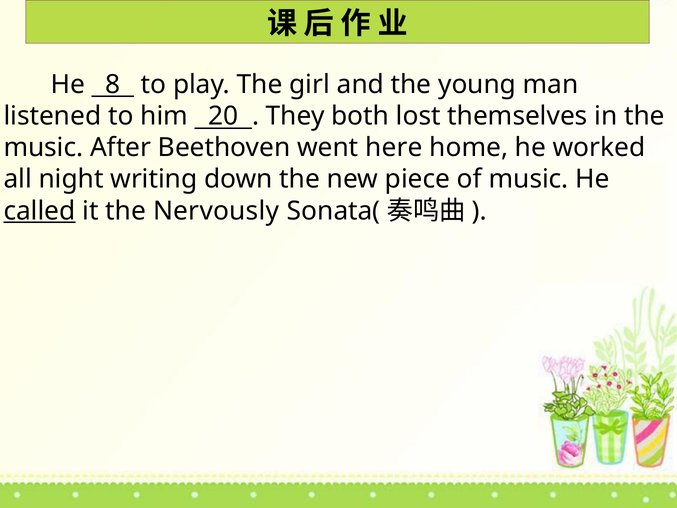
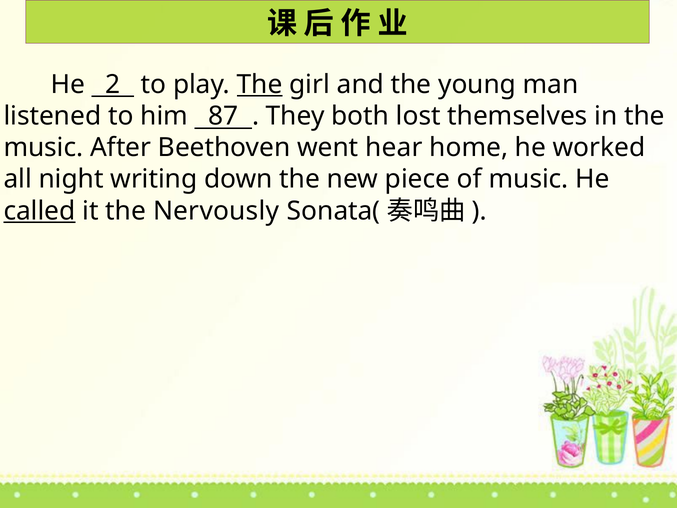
8: 8 -> 2
The at (260, 84) underline: none -> present
20: 20 -> 87
here: here -> hear
